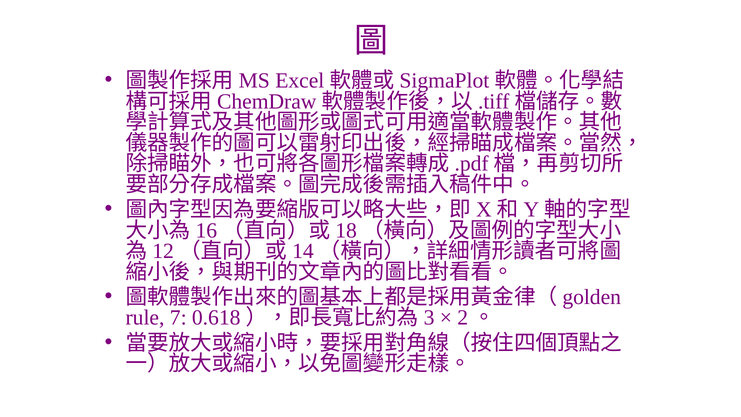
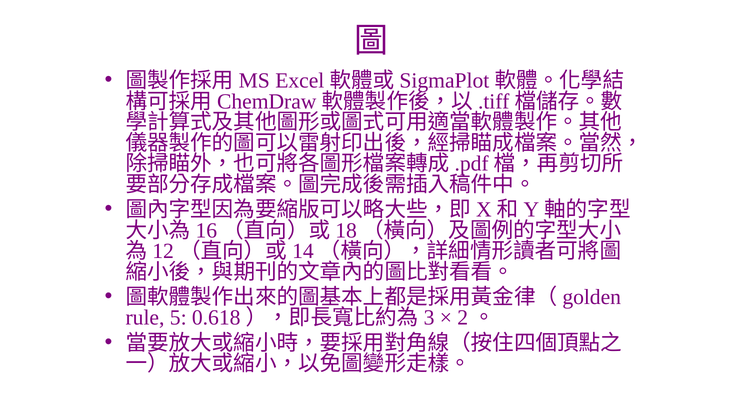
7: 7 -> 5
